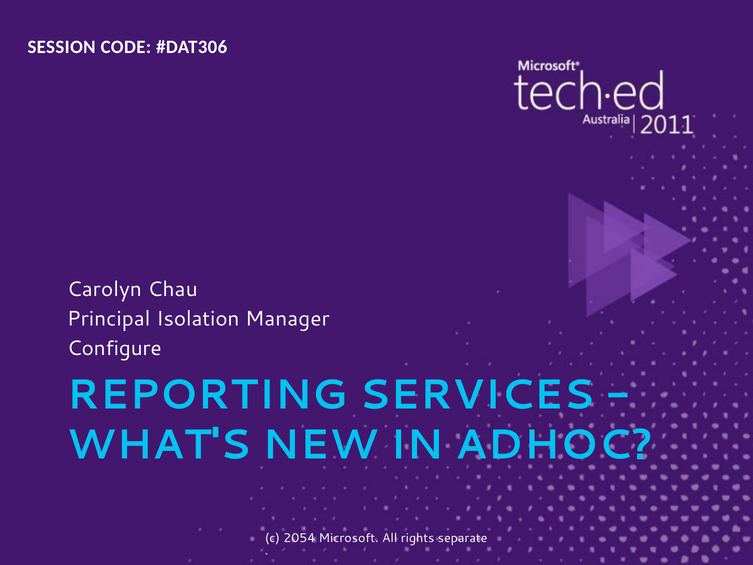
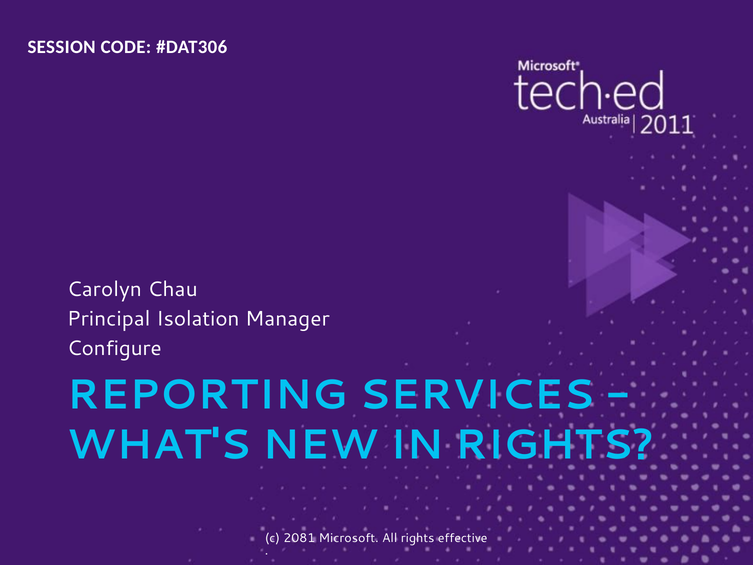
IN ADHOC: ADHOC -> RIGHTS
2054: 2054 -> 2081
separate: separate -> effective
